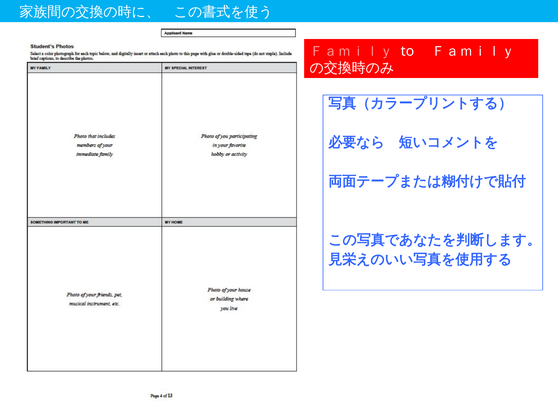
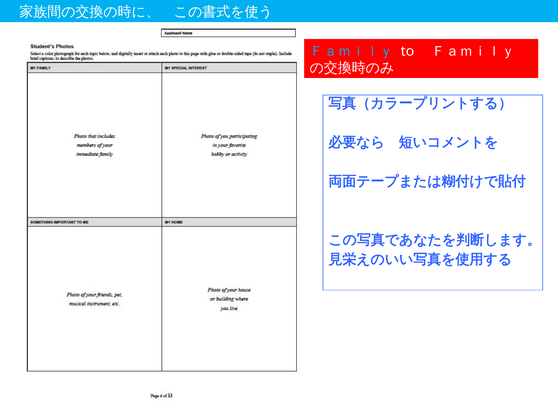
Ｆａｍｉｌｙ at (351, 51) colour: pink -> light blue
